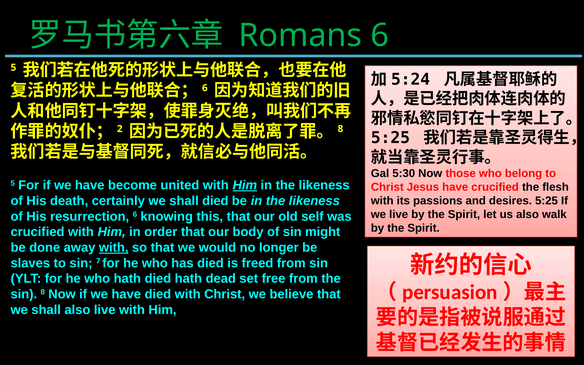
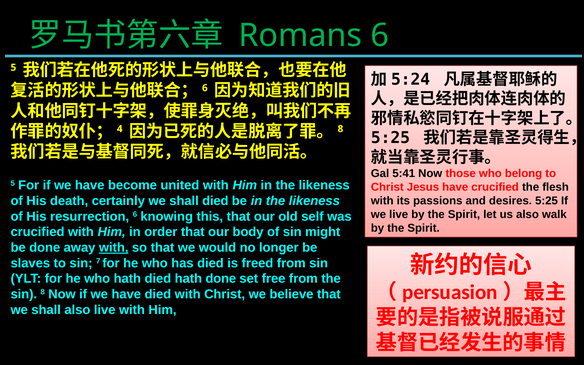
2: 2 -> 4
5:30: 5:30 -> 5:41
Him at (245, 185) underline: present -> none
hath dead: dead -> done
